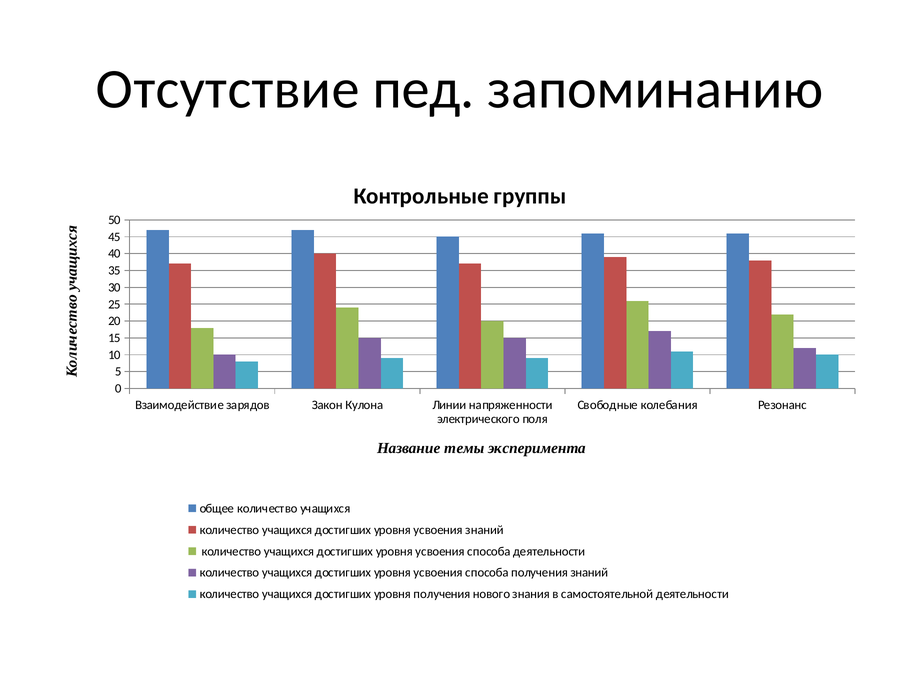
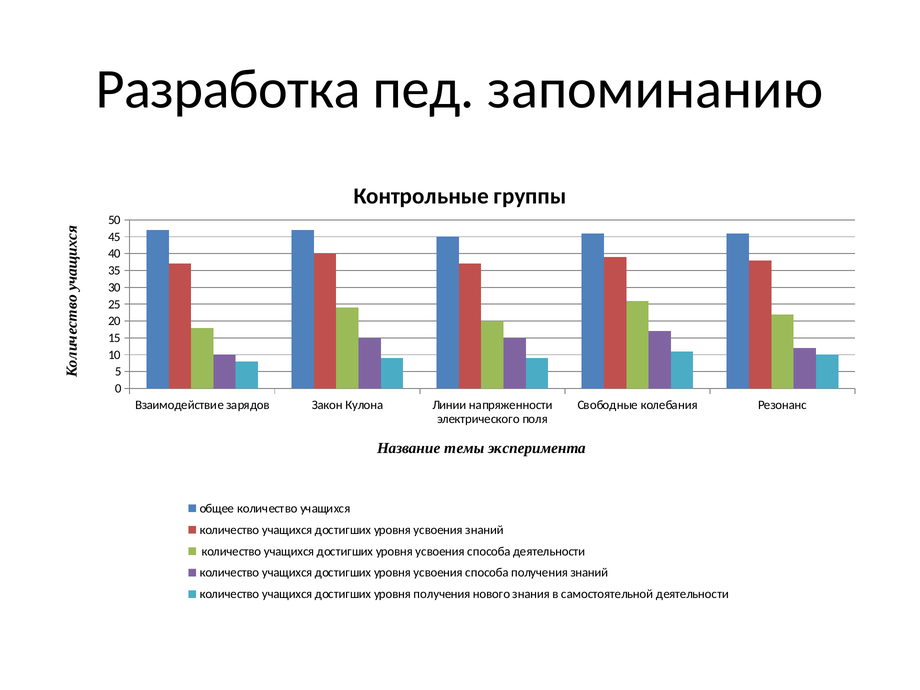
Отсутствие: Отсутствие -> Разработка
